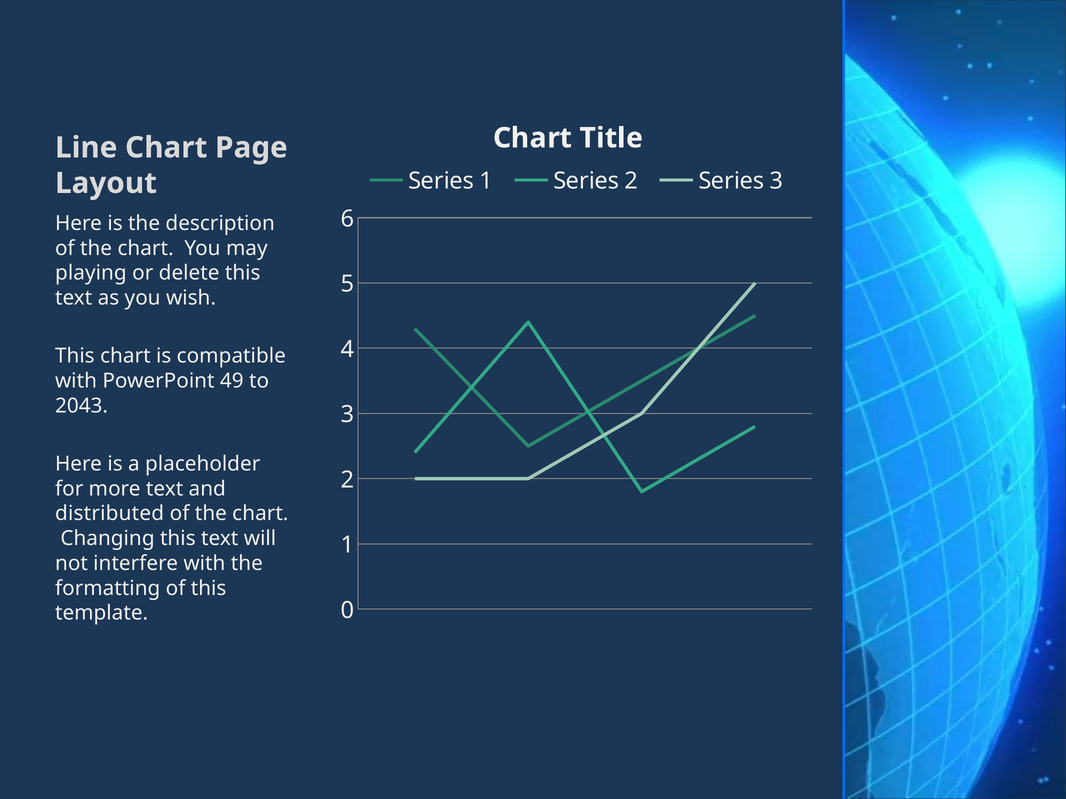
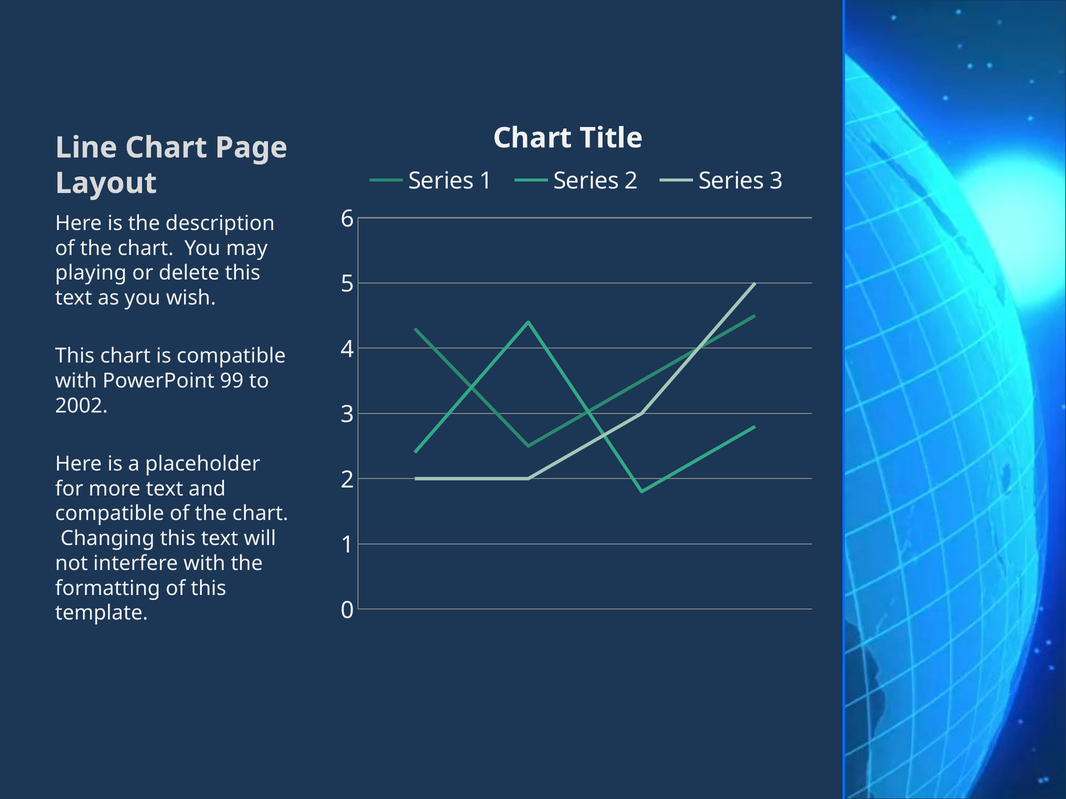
49: 49 -> 99
2043: 2043 -> 2002
distributed at (110, 514): distributed -> compatible
